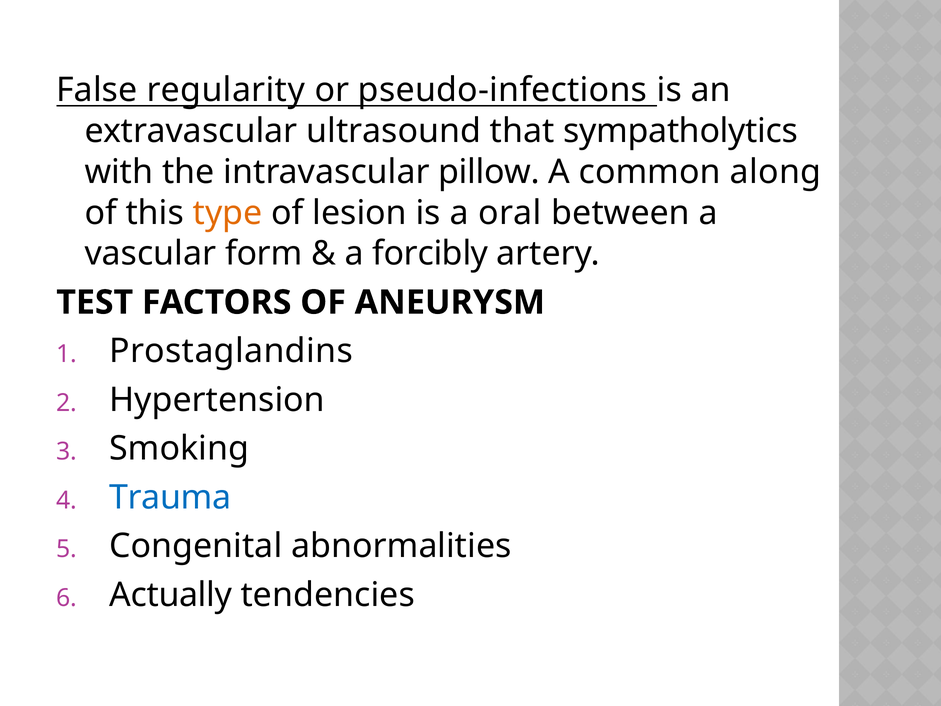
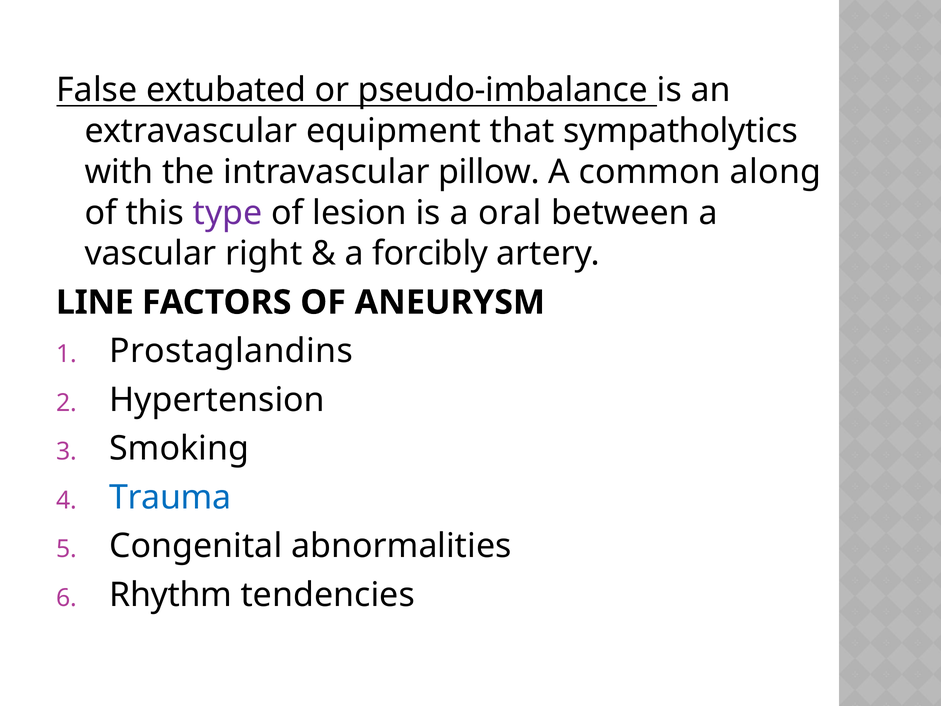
regularity: regularity -> extubated
pseudo-infections: pseudo-infections -> pseudo-imbalance
ultrasound: ultrasound -> equipment
type colour: orange -> purple
form: form -> right
TEST: TEST -> LINE
Actually: Actually -> Rhythm
